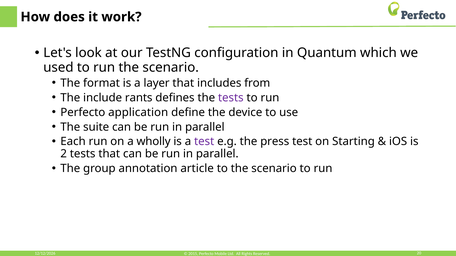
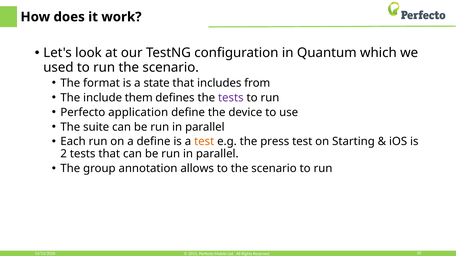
layer: layer -> state
rants: rants -> them
a wholly: wholly -> define
test at (204, 142) colour: purple -> orange
article: article -> allows
